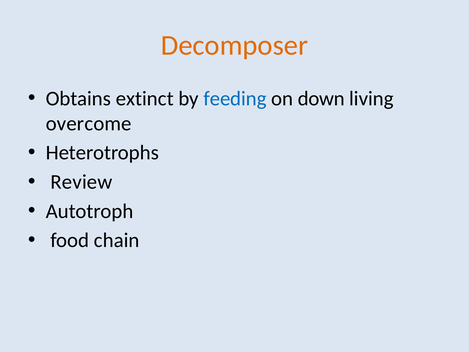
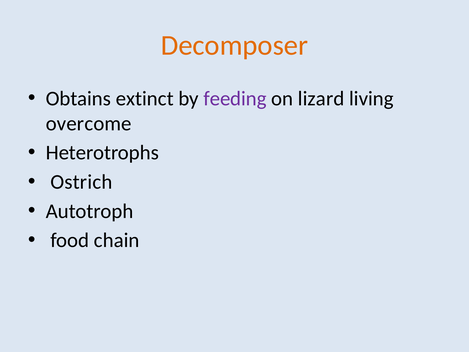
feeding colour: blue -> purple
down: down -> lizard
Review: Review -> Ostrich
